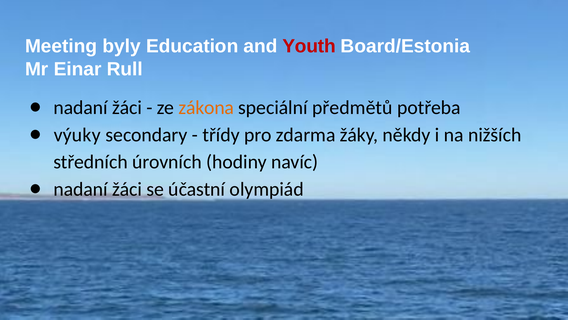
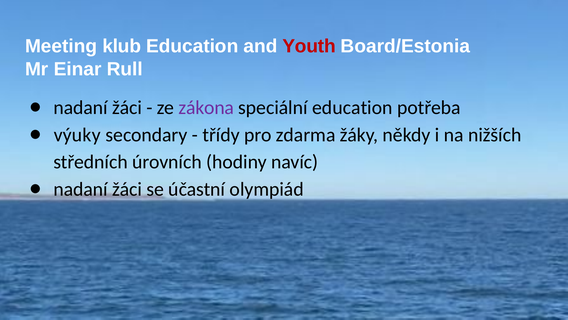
byly: byly -> klub
zákona colour: orange -> purple
speciální předmětů: předmětů -> education
